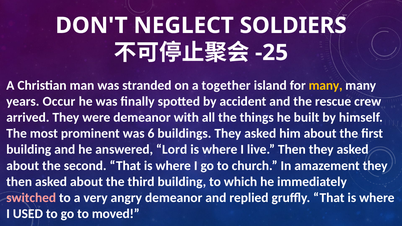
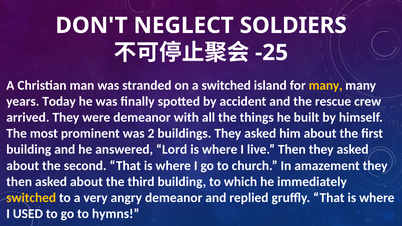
a together: together -> switched
Occur: Occur -> Today
6: 6 -> 2
switched at (31, 198) colour: pink -> yellow
moved: moved -> hymns
